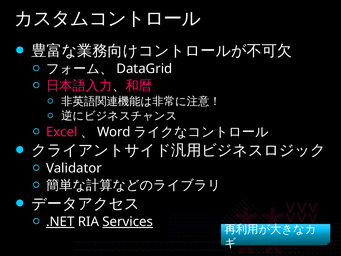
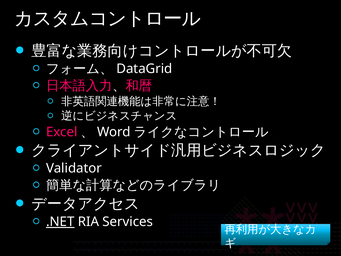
Services underline: present -> none
